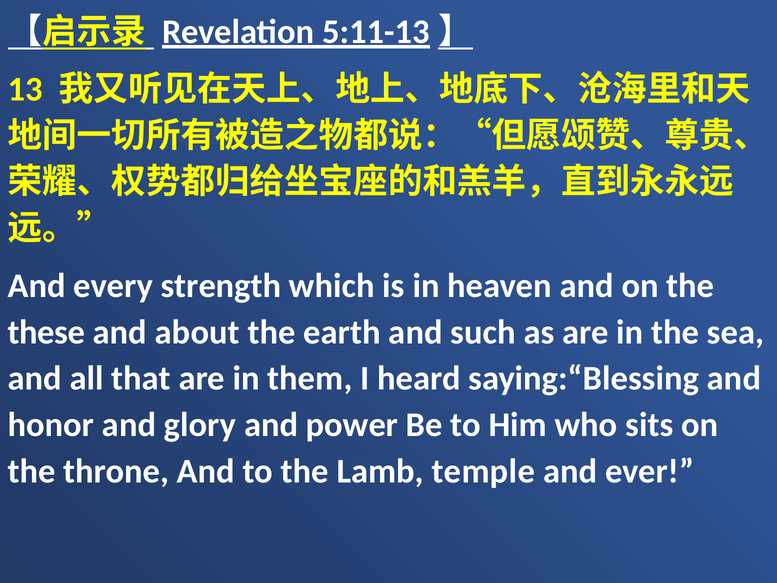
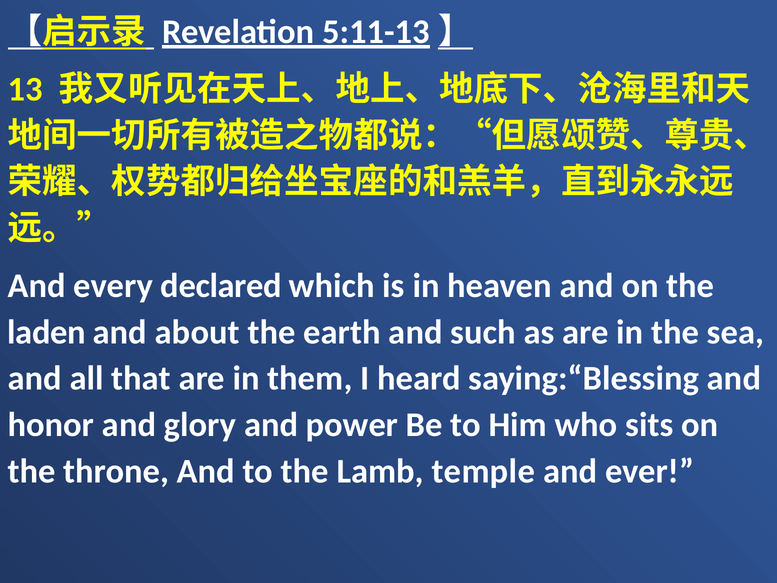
strength: strength -> declared
these: these -> laden
